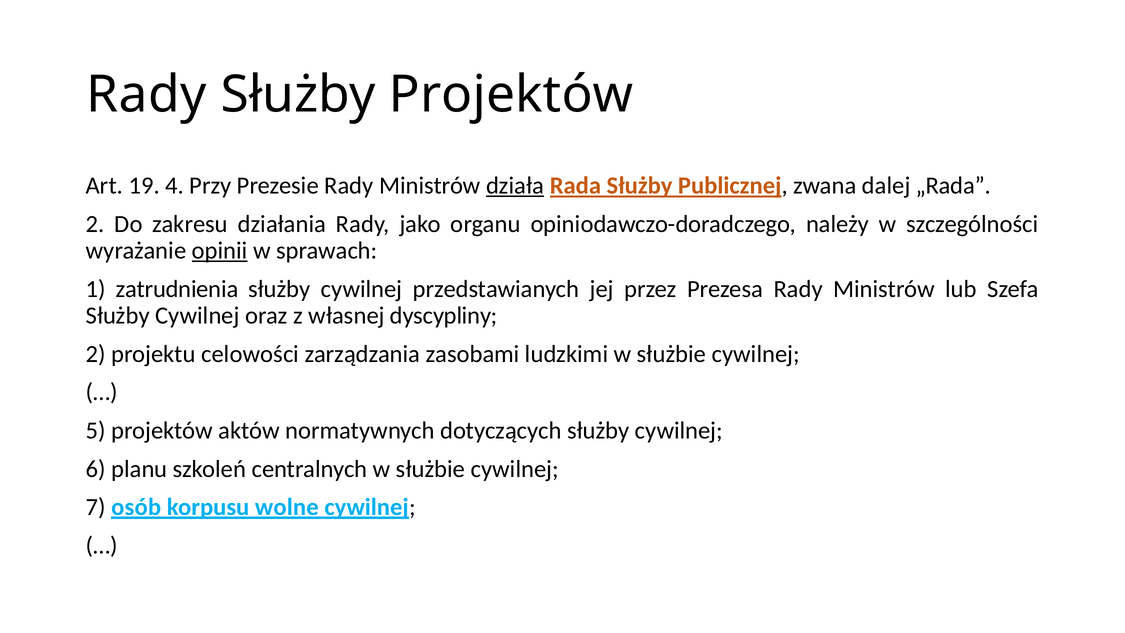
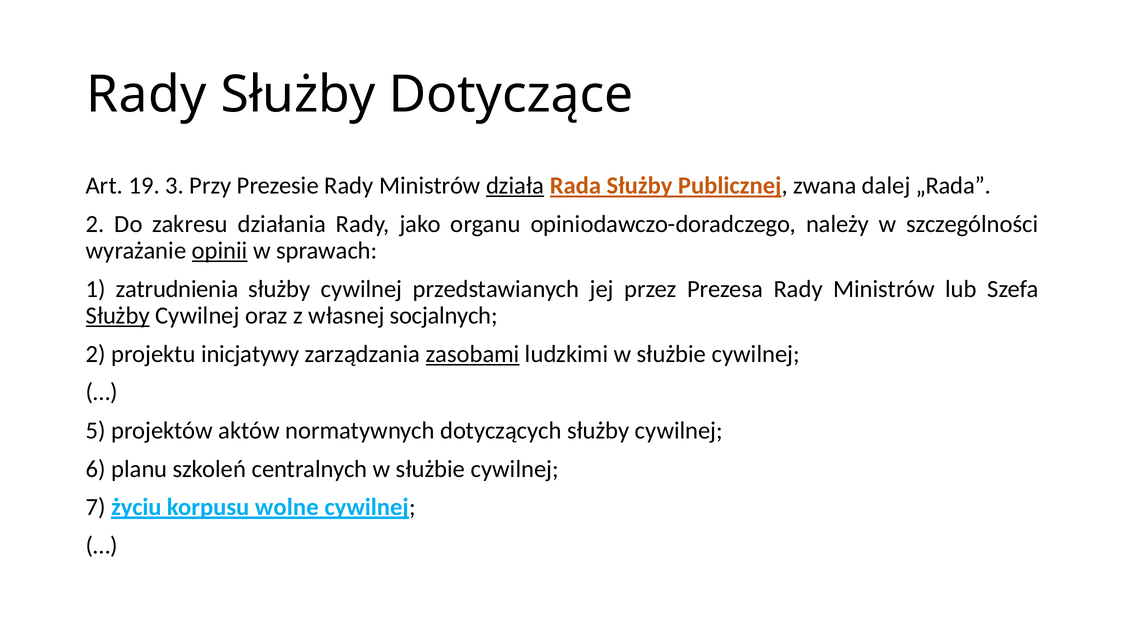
Służby Projektów: Projektów -> Dotyczące
4: 4 -> 3
Służby at (118, 316) underline: none -> present
dyscypliny: dyscypliny -> socjalnych
celowości: celowości -> inicjatywy
zasobami underline: none -> present
osób: osób -> życiu
